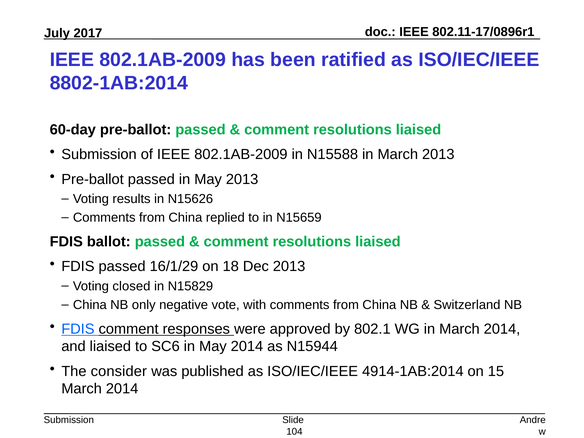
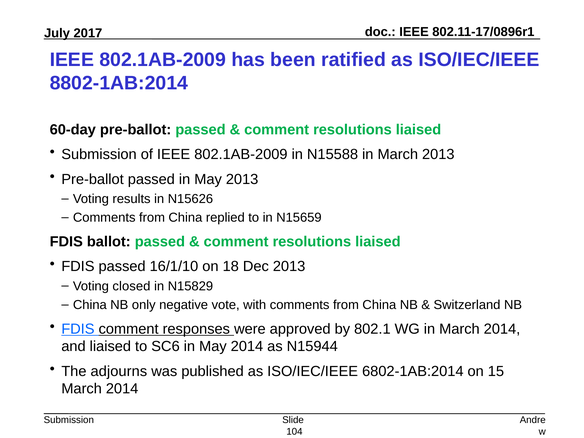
16/1/29: 16/1/29 -> 16/1/10
consider: consider -> adjourns
4914-1AB:2014: 4914-1AB:2014 -> 6802-1AB:2014
